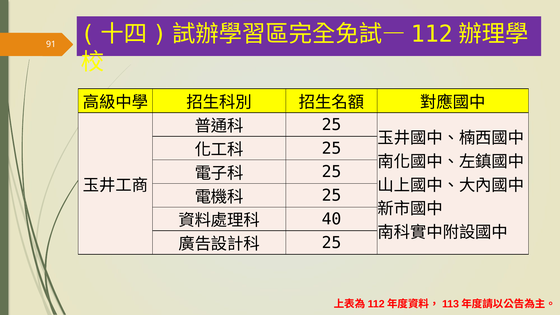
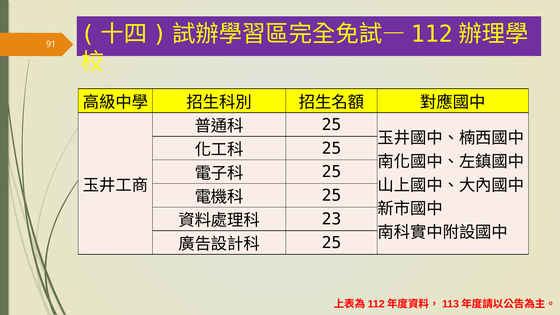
40: 40 -> 23
